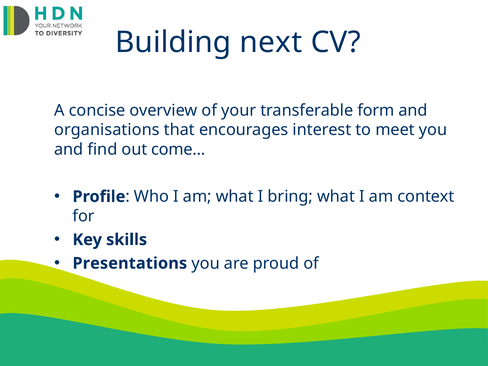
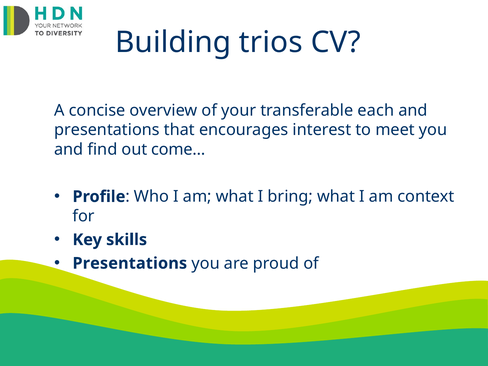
next: next -> trios
form: form -> each
organisations at (107, 130): organisations -> presentations
